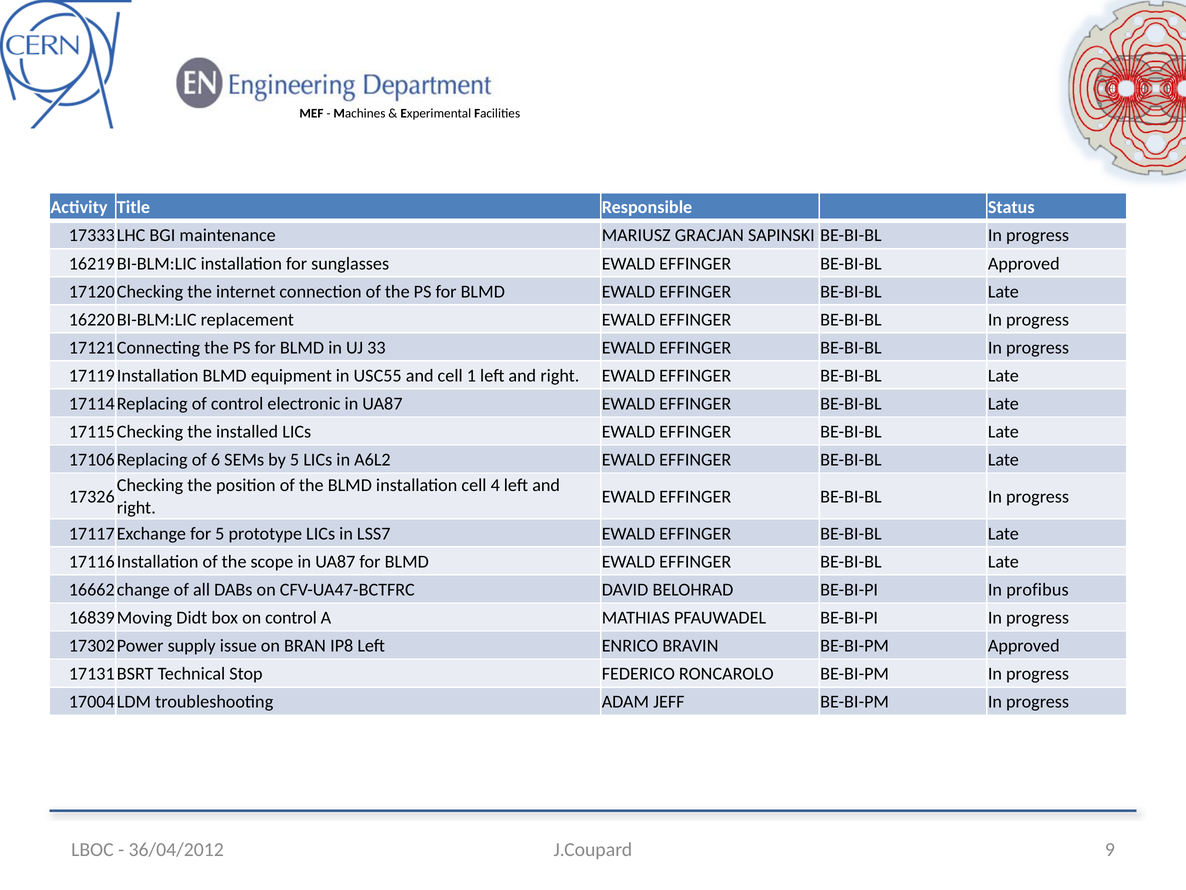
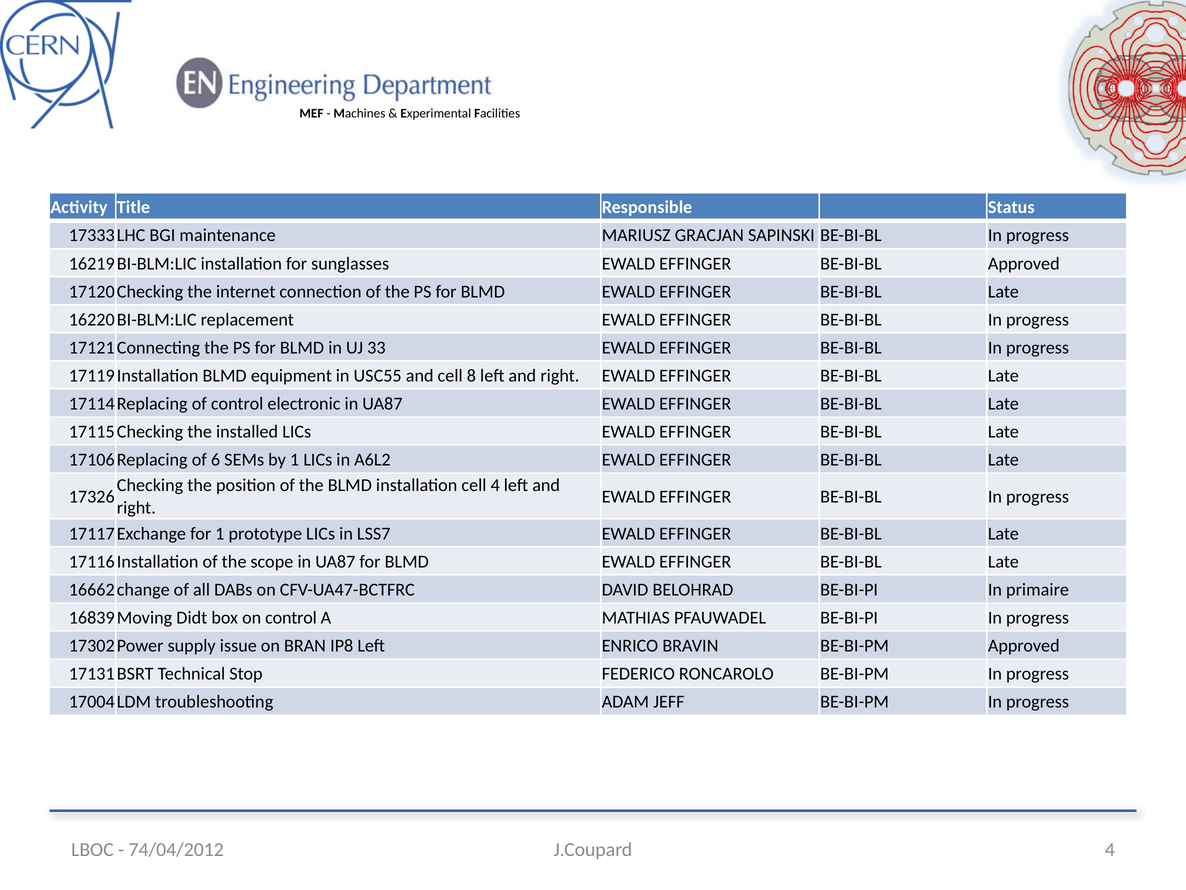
1: 1 -> 8
by 5: 5 -> 1
for 5: 5 -> 1
profibus: profibus -> primaire
J.Coupard 9: 9 -> 4
36/04/2012: 36/04/2012 -> 74/04/2012
